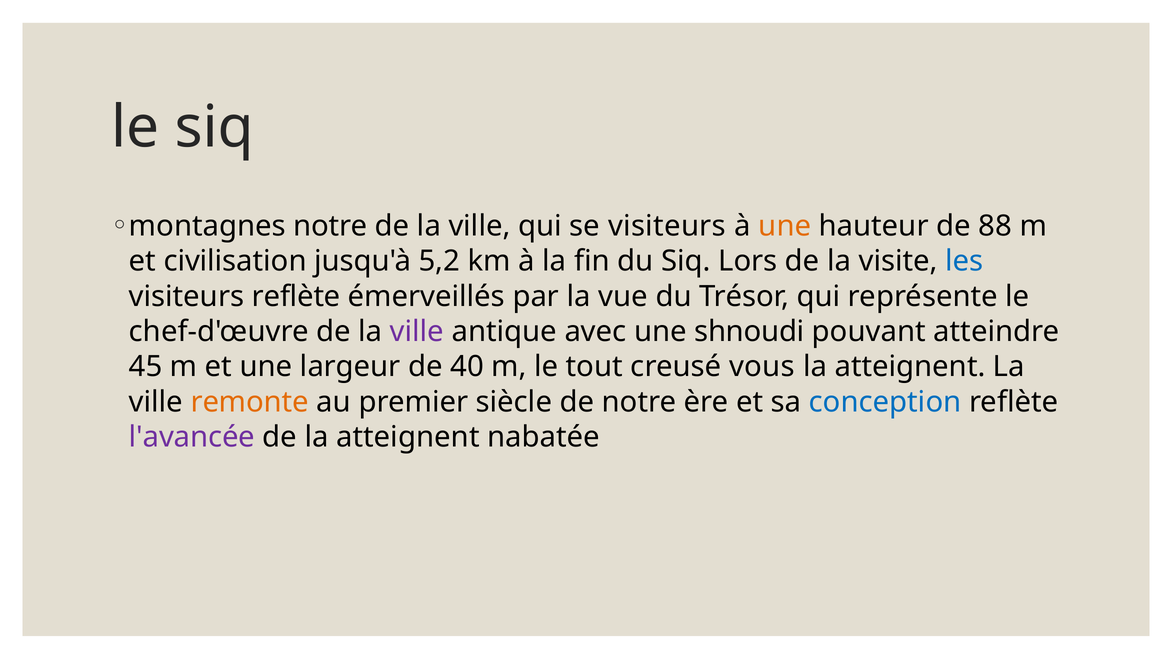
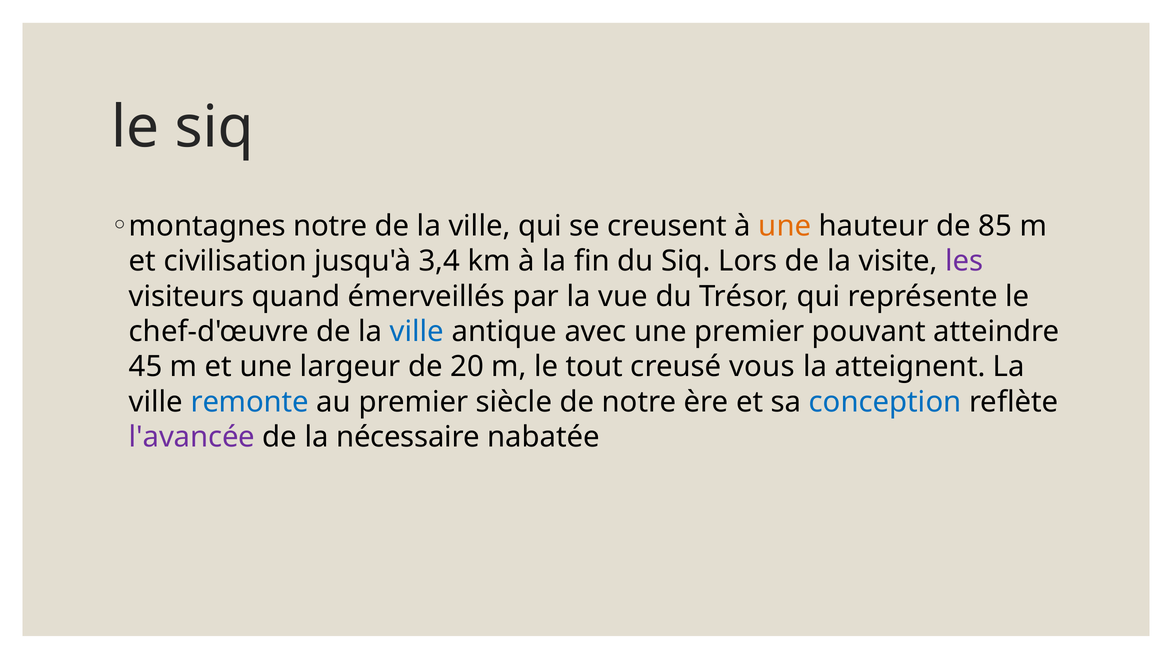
se visiteurs: visiteurs -> creusent
88: 88 -> 85
5,2: 5,2 -> 3,4
les colour: blue -> purple
visiteurs reflète: reflète -> quand
ville at (417, 332) colour: purple -> blue
une shnoudi: shnoudi -> premier
40: 40 -> 20
remonte colour: orange -> blue
de la atteignent: atteignent -> nécessaire
